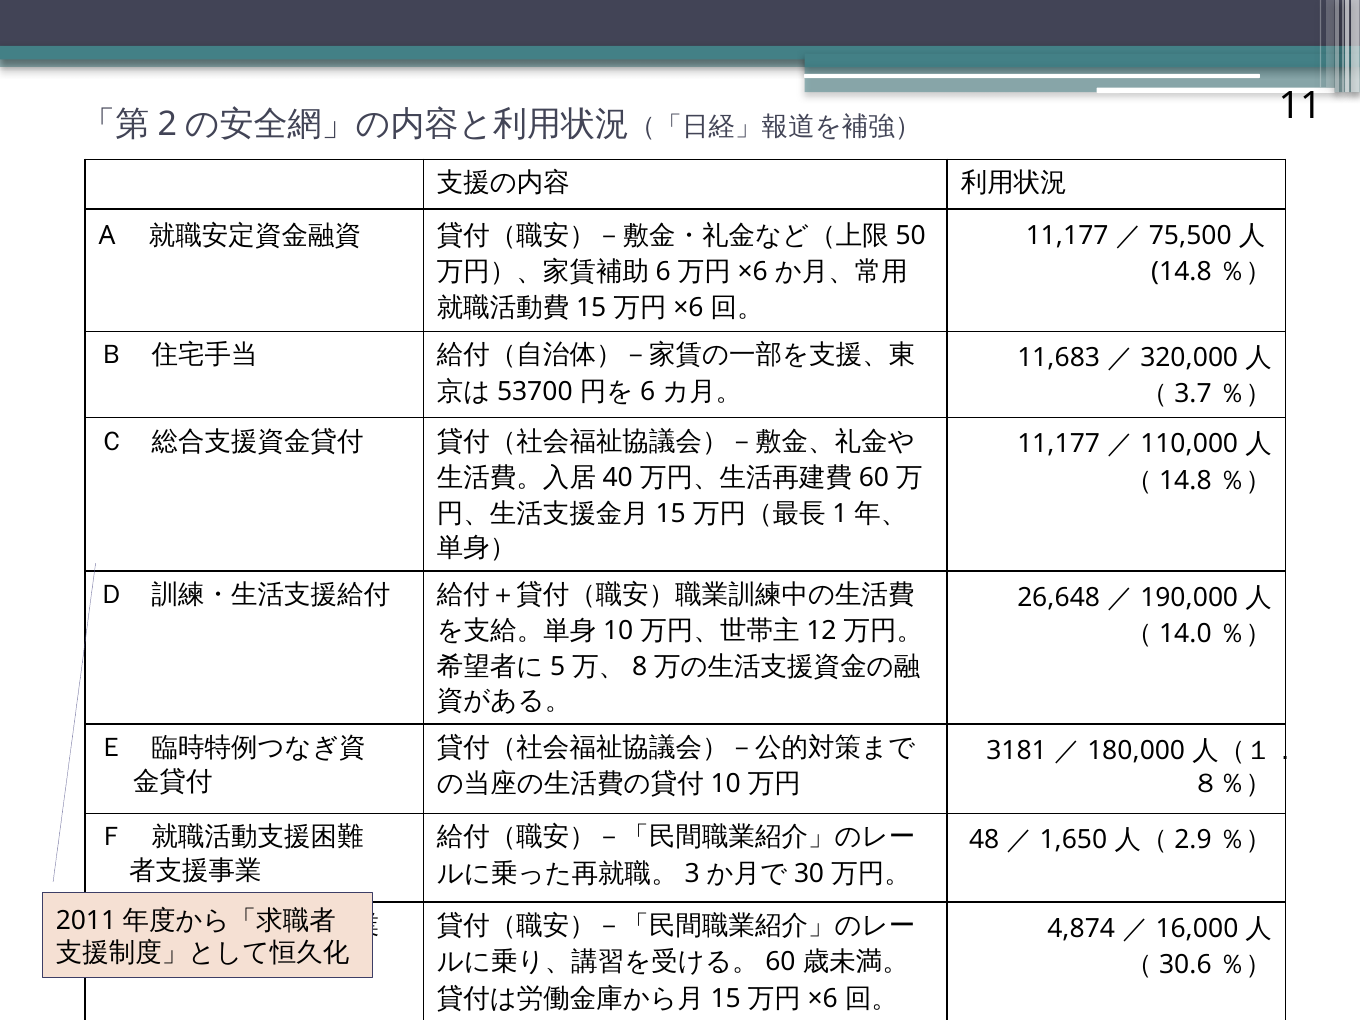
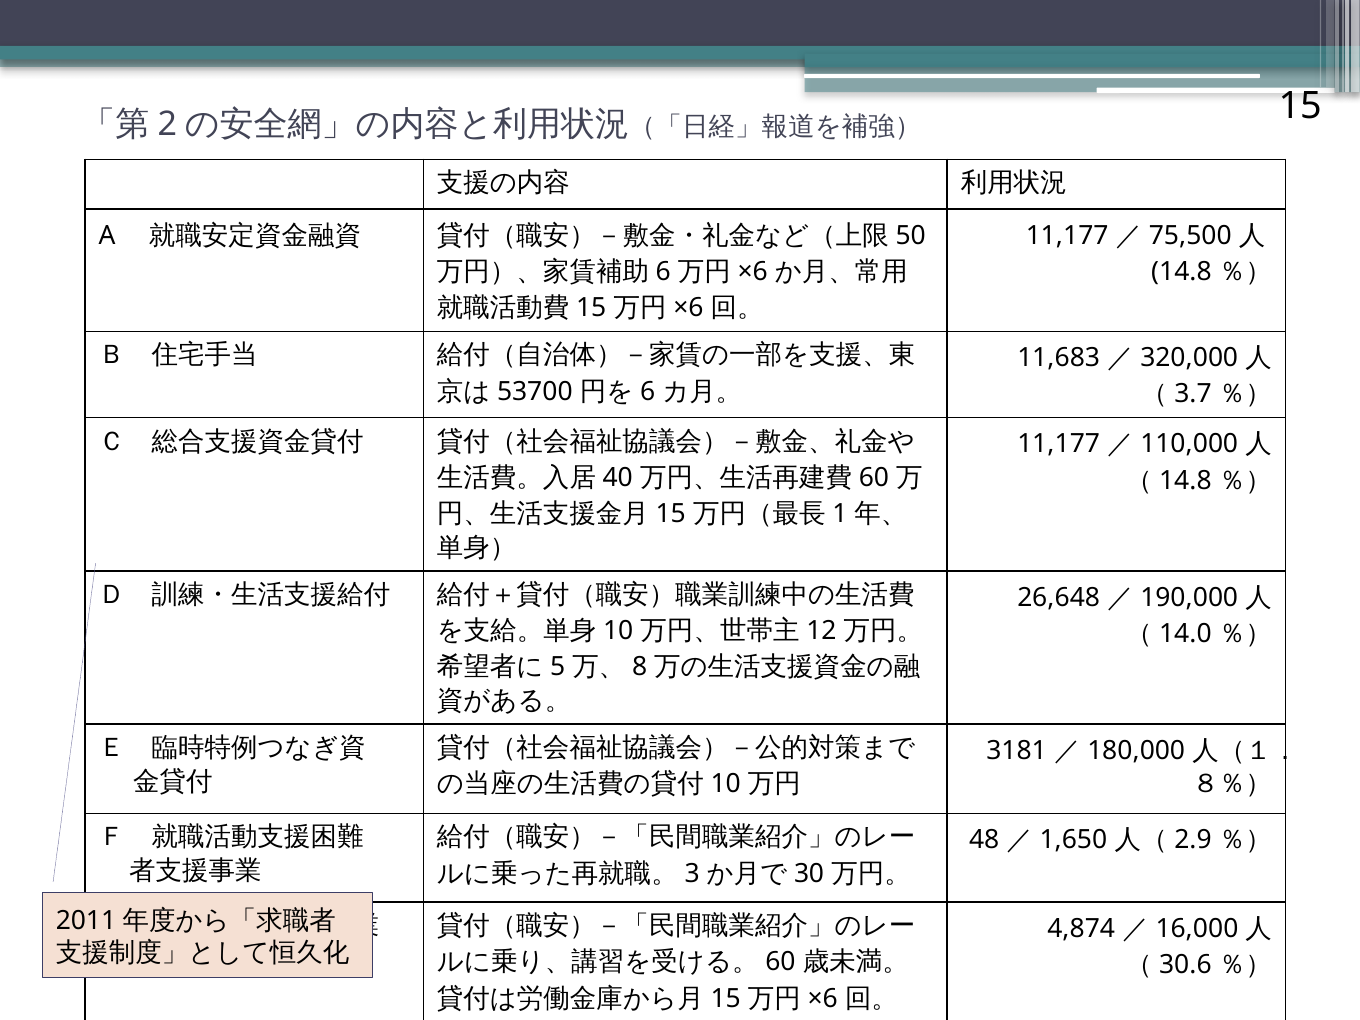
11 at (1300, 106): 11 -> 15
